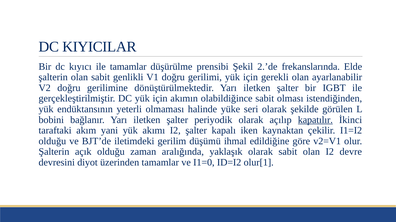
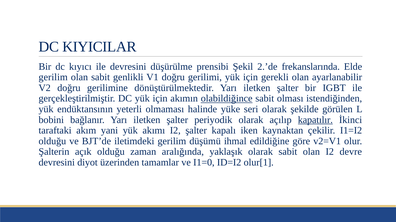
ile tamamlar: tamamlar -> devresini
şalterin at (53, 77): şalterin -> gerilim
olabildiğince underline: none -> present
